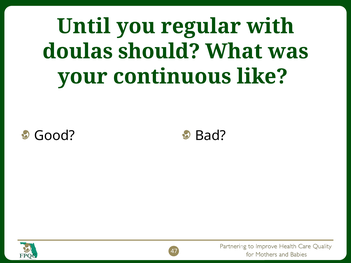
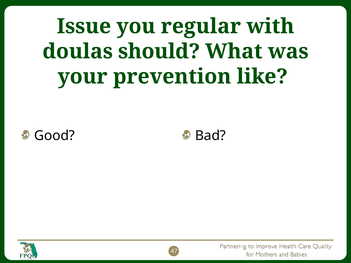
Until: Until -> Issue
continuous: continuous -> prevention
